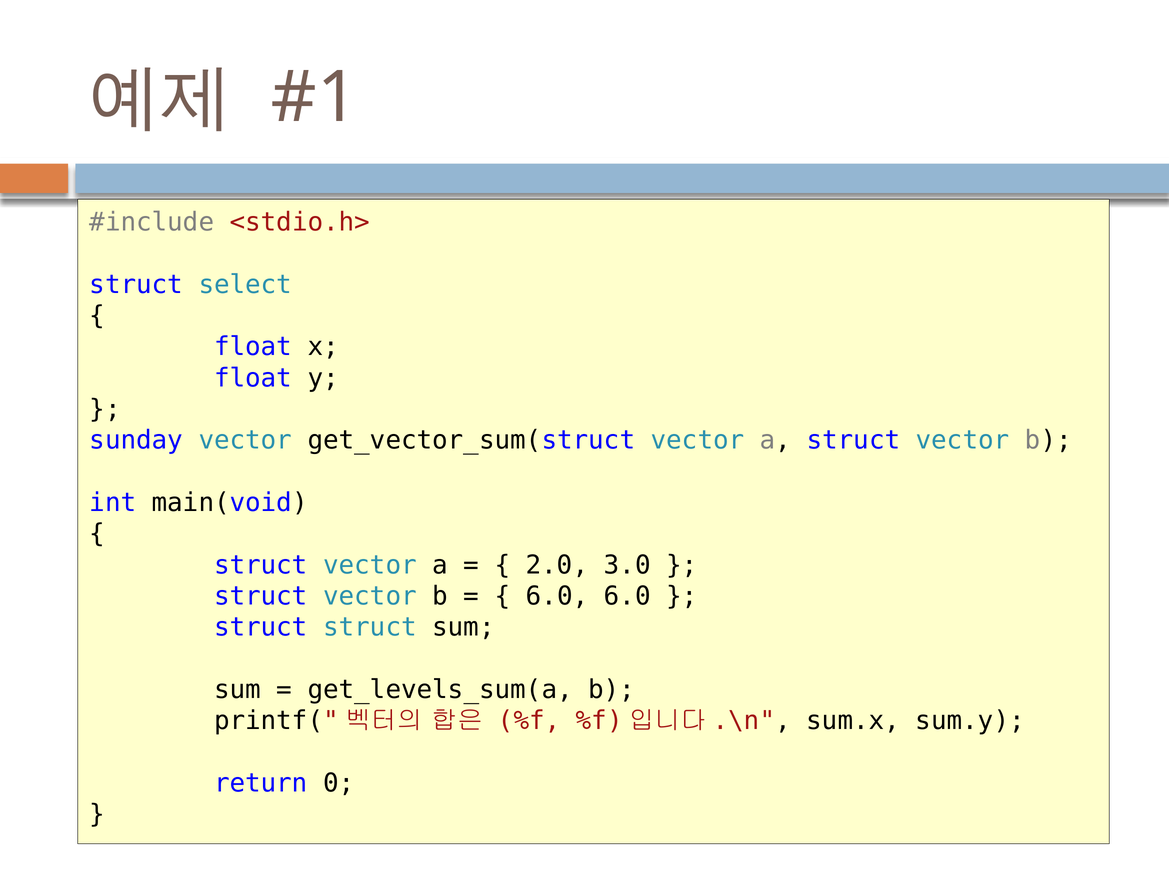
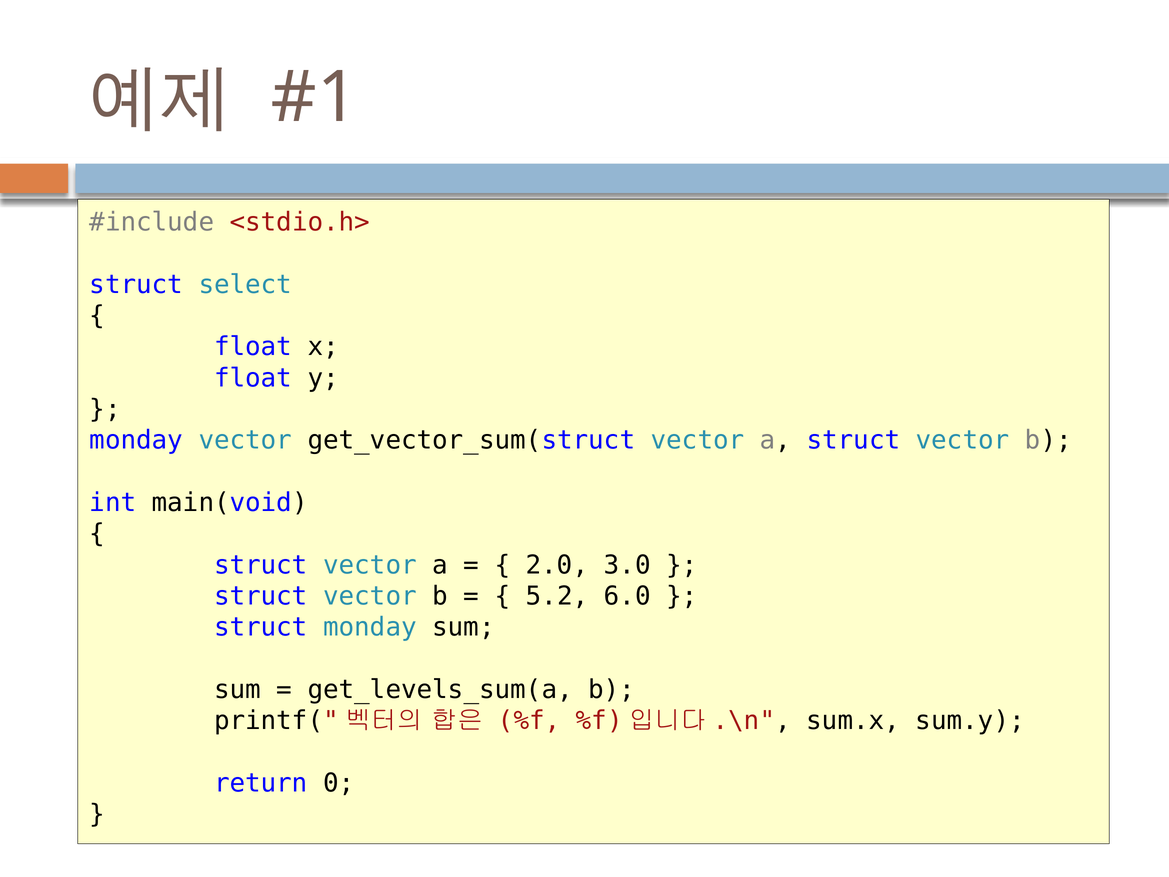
sunday at (136, 440): sunday -> monday
6.0 at (557, 596): 6.0 -> 5.2
struct struct: struct -> monday
